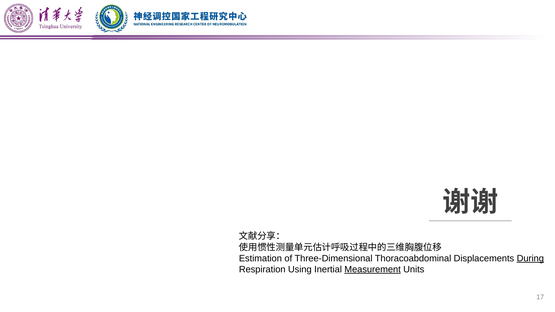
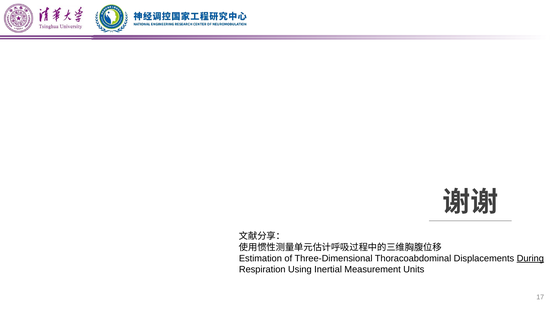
Measurement underline: present -> none
